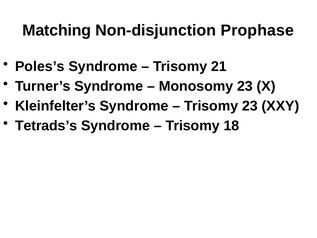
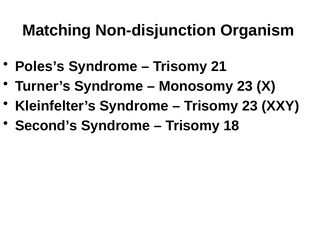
Prophase: Prophase -> Organism
Tetrads’s: Tetrads’s -> Second’s
